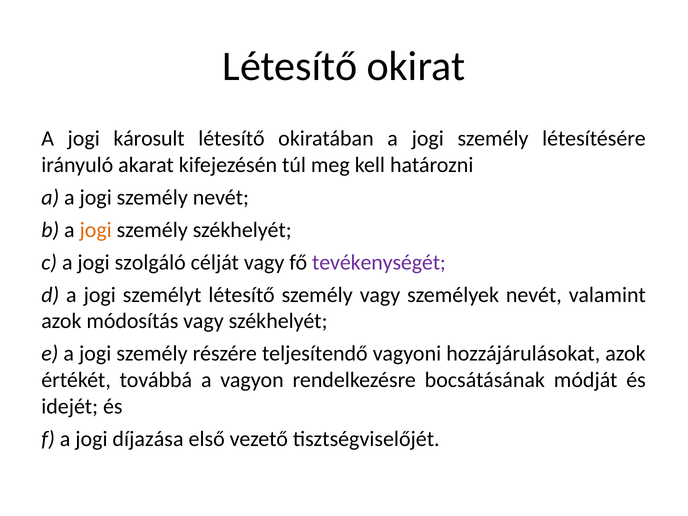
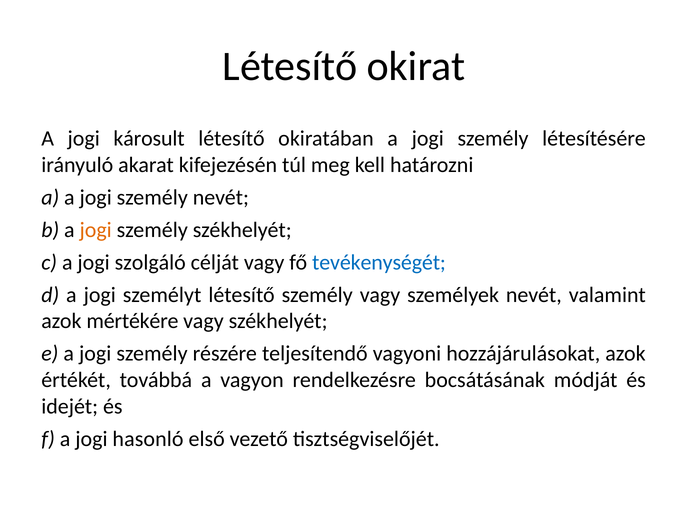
tevékenységét colour: purple -> blue
módosítás: módosítás -> mértékére
díjazása: díjazása -> hasonló
